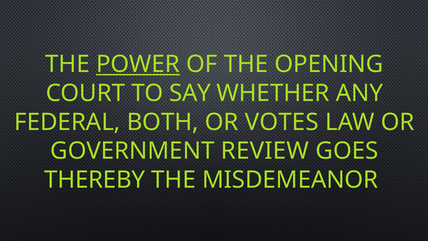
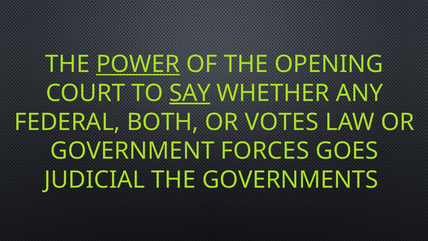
SAY underline: none -> present
REVIEW: REVIEW -> FORCES
THEREBY: THEREBY -> JUDICIAL
MISDEMEANOR: MISDEMEANOR -> GOVERNMENTS
